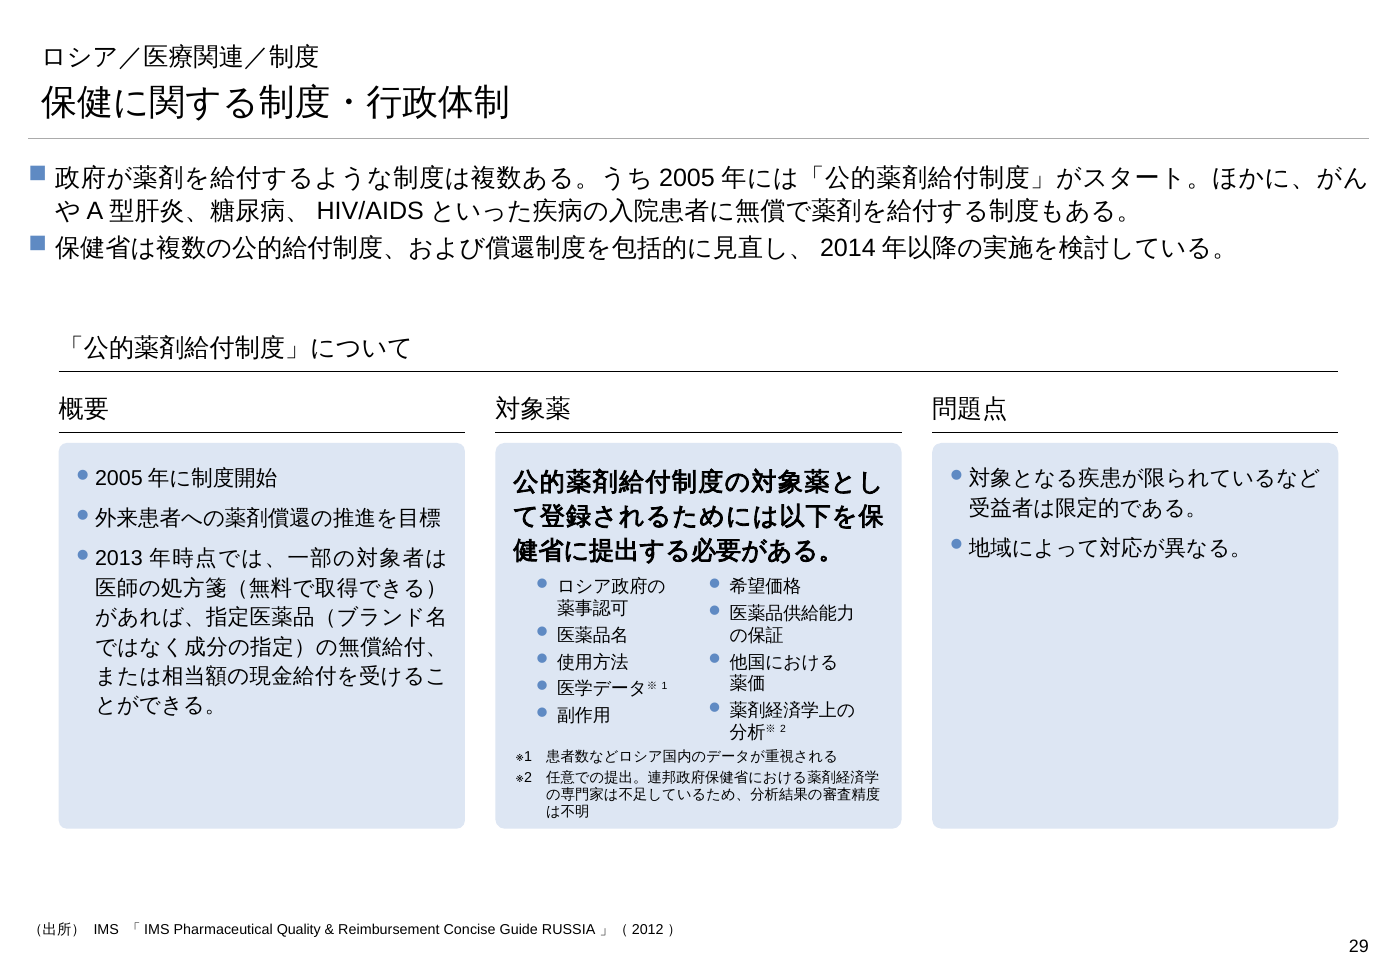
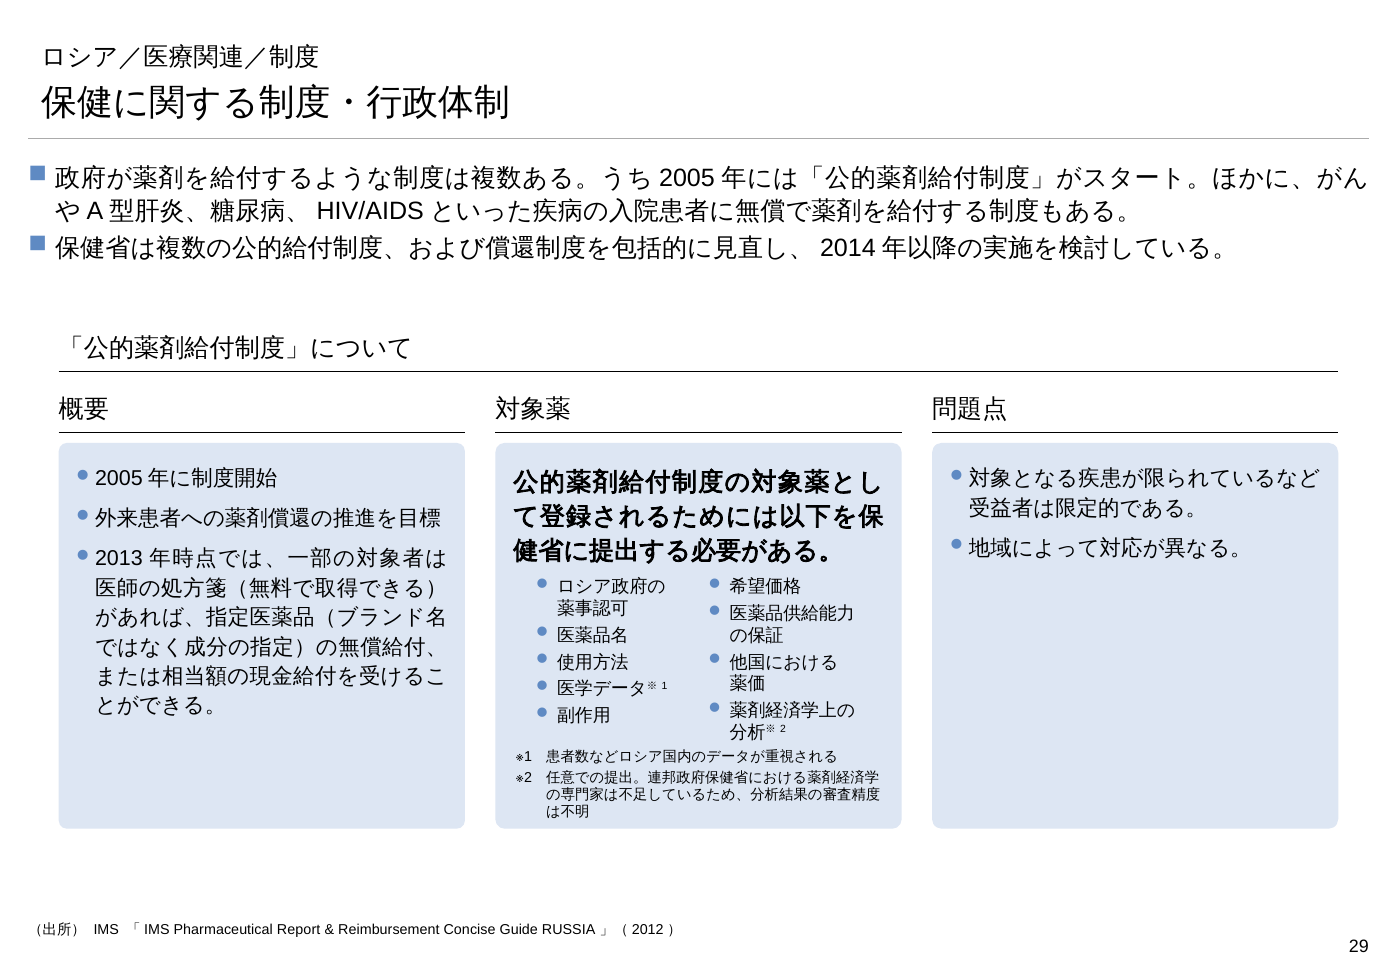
Quality: Quality -> Report
